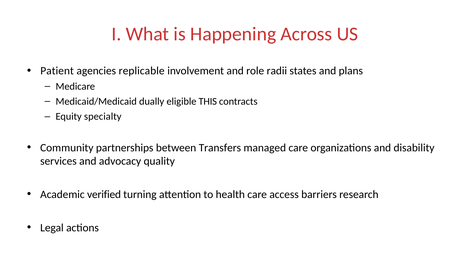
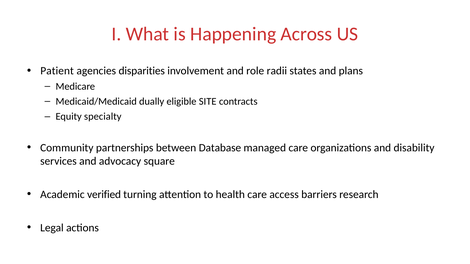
replicable: replicable -> disparities
THIS: THIS -> SITE
Transfers: Transfers -> Database
quality: quality -> square
